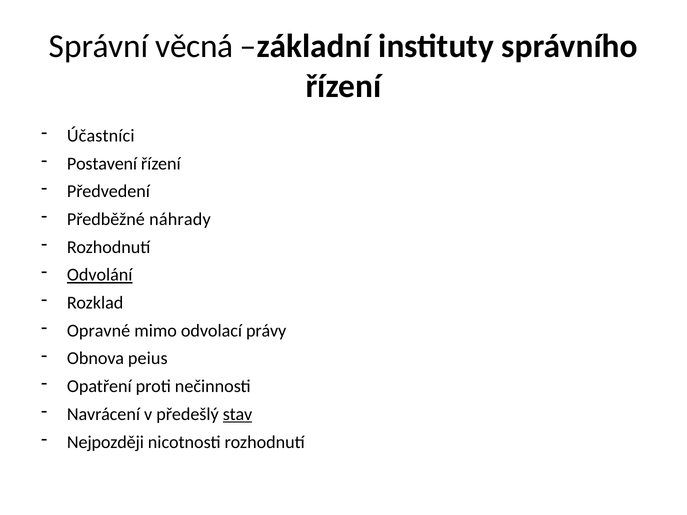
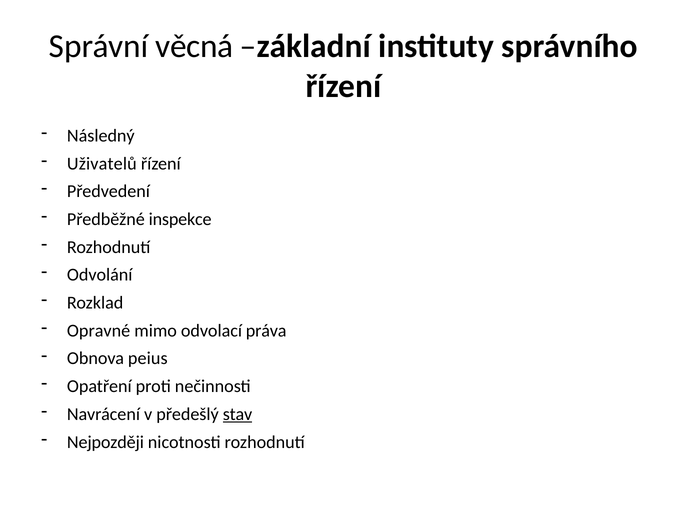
Účastníci: Účastníci -> Následný
Postavení: Postavení -> Uživatelů
náhrady: náhrady -> inspekce
Odvolání underline: present -> none
právy: právy -> práva
